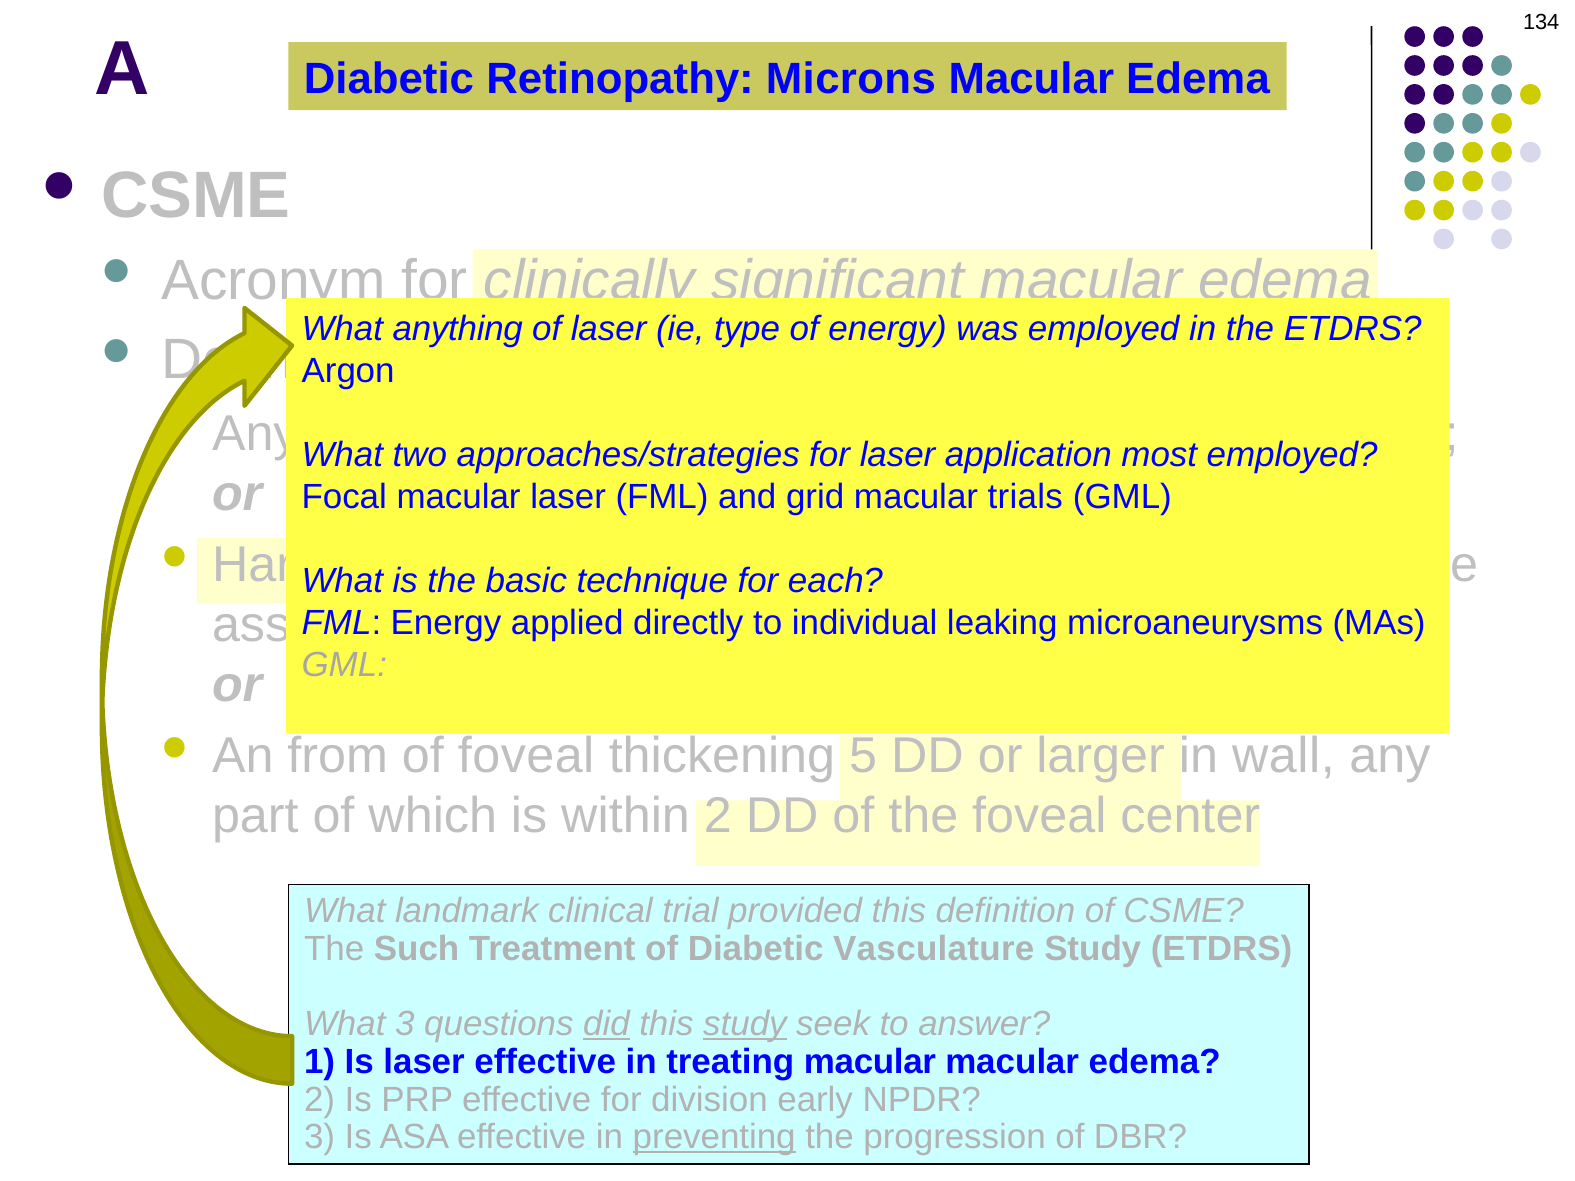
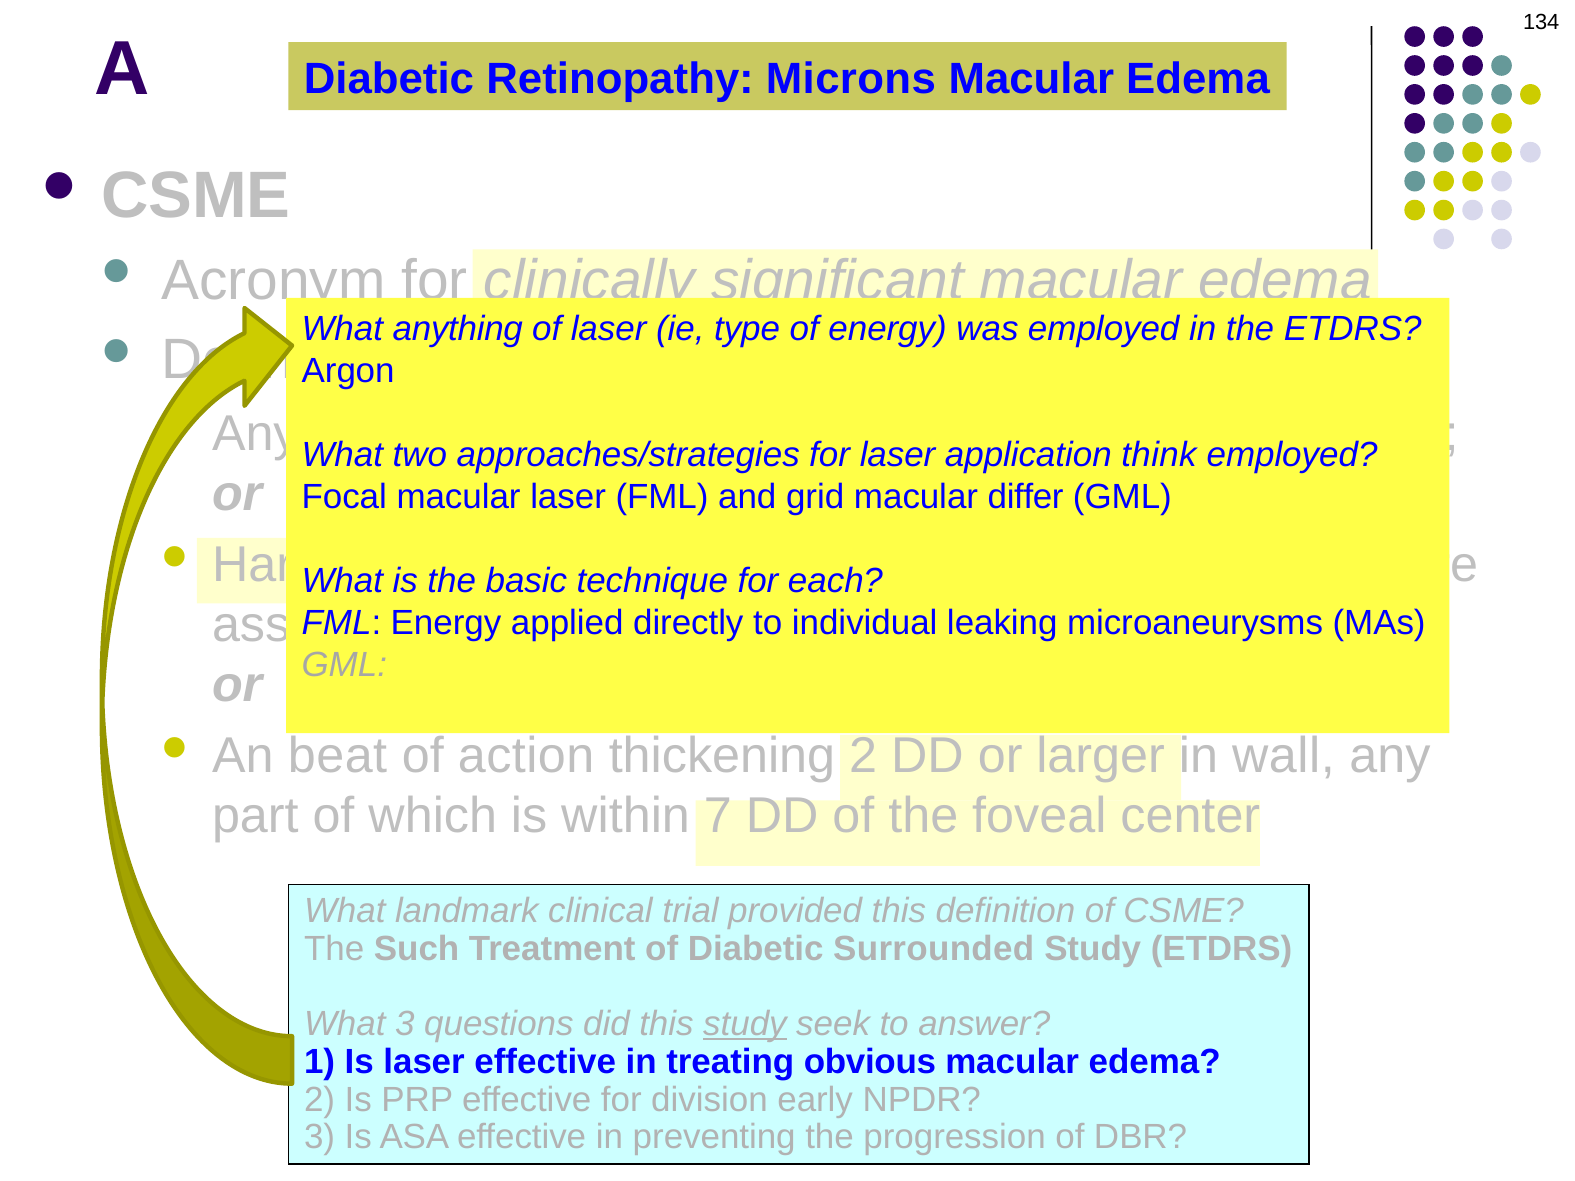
most: most -> think
trials: trials -> differ
from: from -> beat
of foveal: foveal -> action
thickening 5: 5 -> 2
within 2: 2 -> 7
Vasculature: Vasculature -> Surrounded
did underline: present -> none
treating macular: macular -> obvious
preventing underline: present -> none
